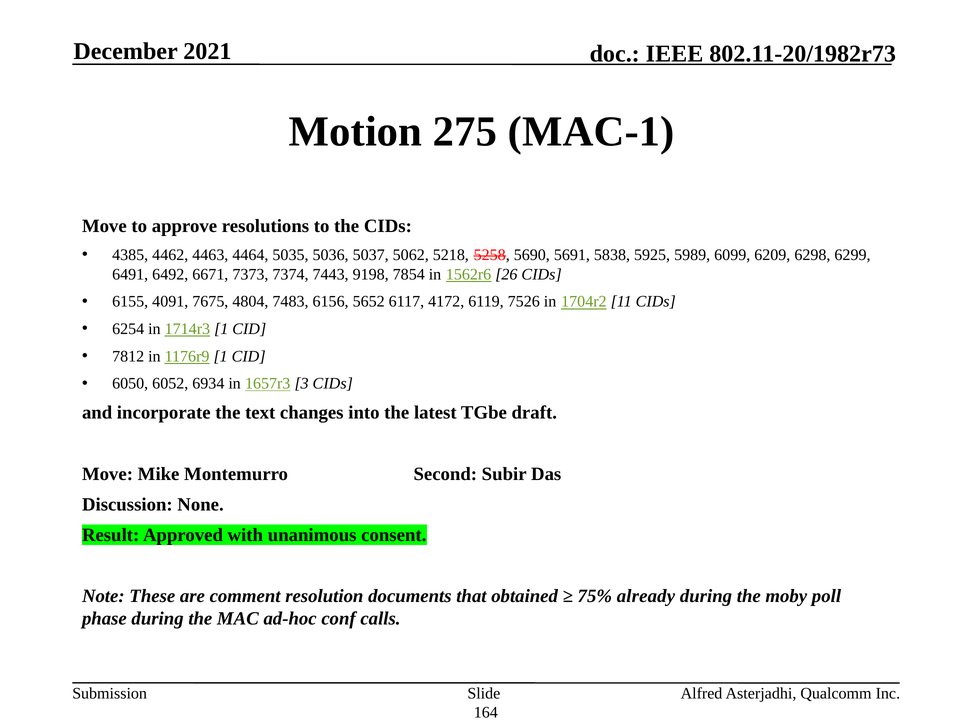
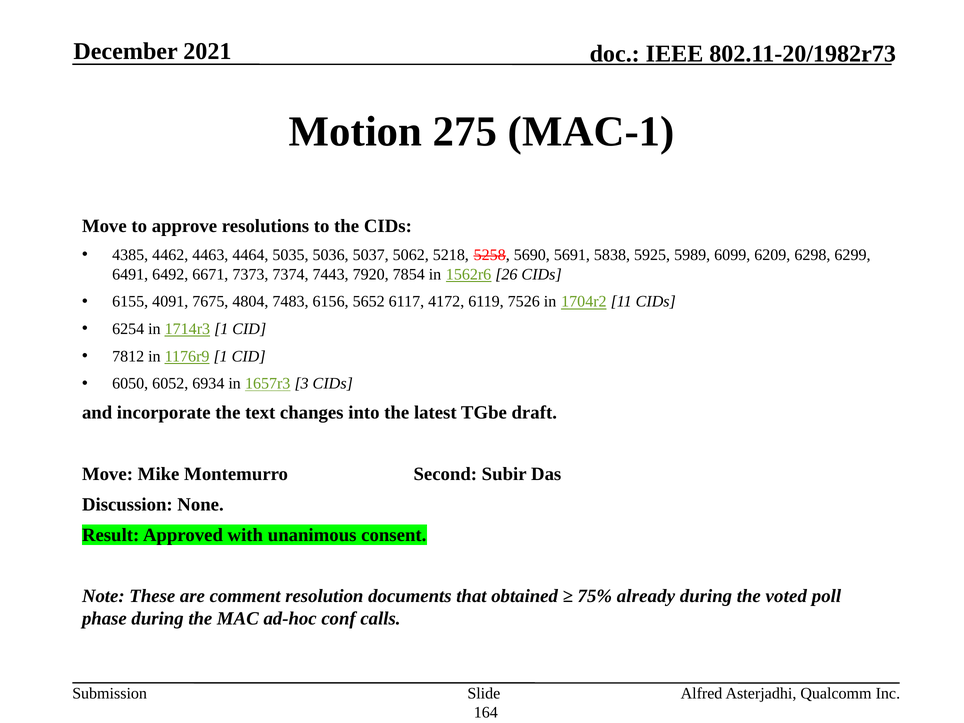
9198: 9198 -> 7920
moby: moby -> voted
